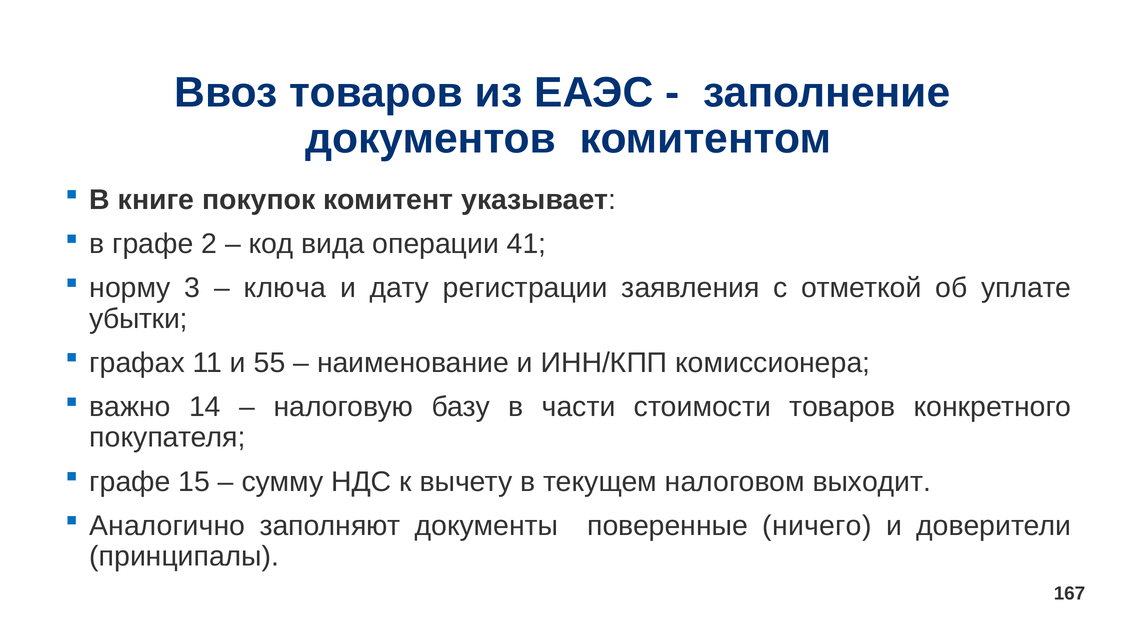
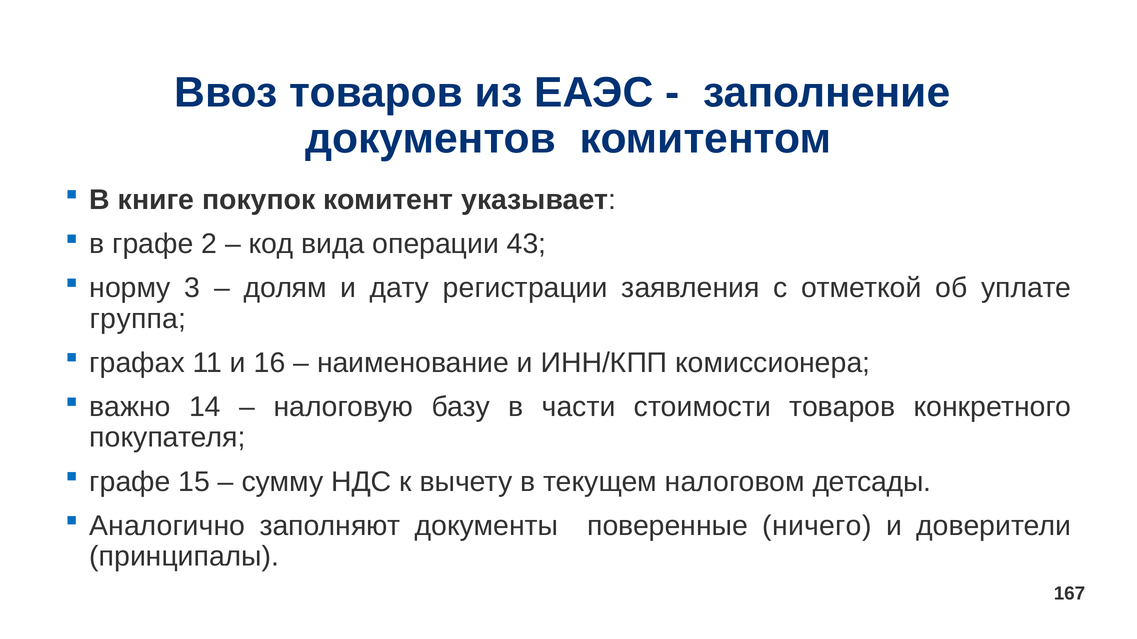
41: 41 -> 43
ключа: ключа -> долям
убытки: убытки -> группа
55: 55 -> 16
выходит: выходит -> детсады
